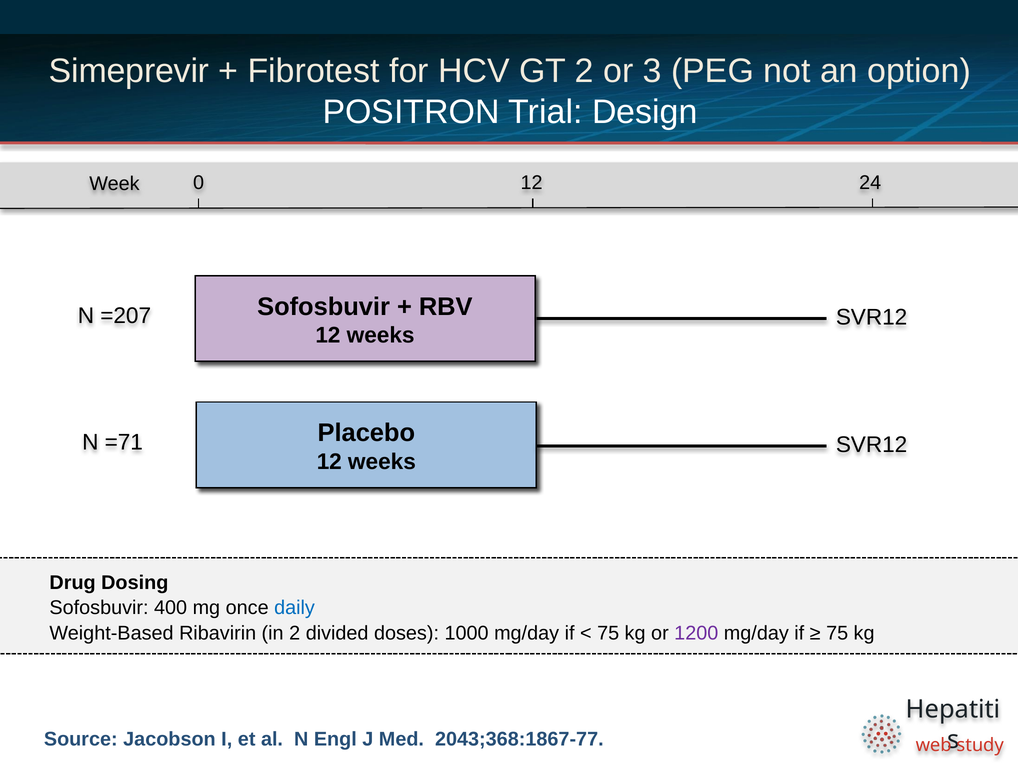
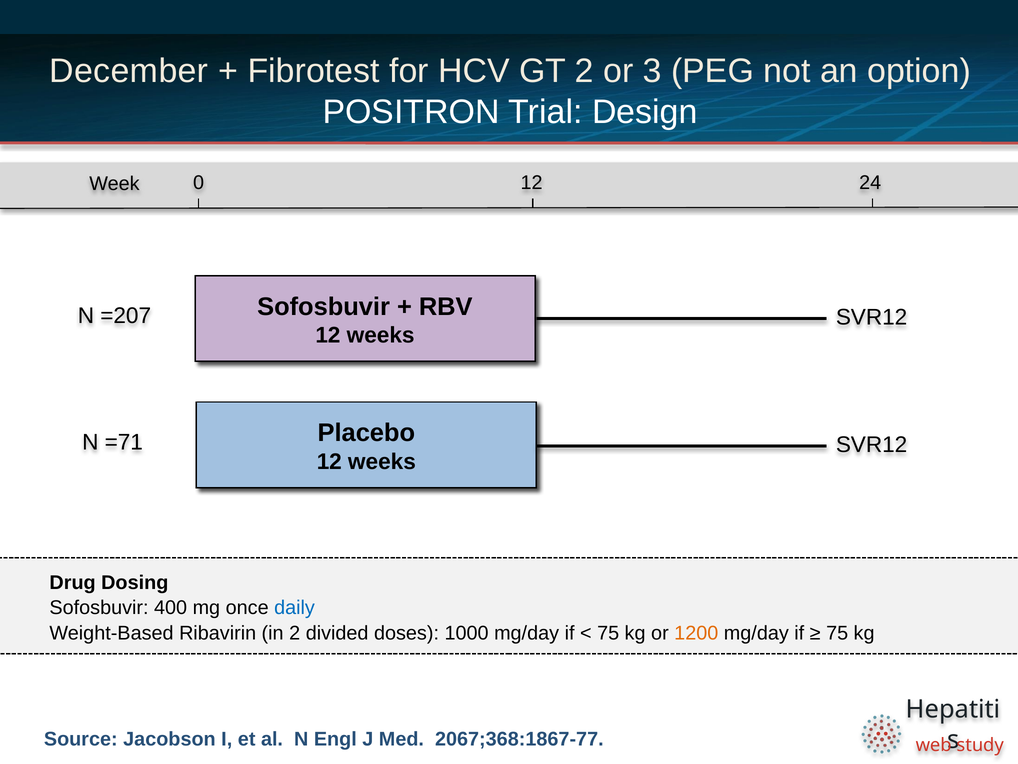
Simeprevir: Simeprevir -> December
1200 colour: purple -> orange
2043;368:1867-77: 2043;368:1867-77 -> 2067;368:1867-77
